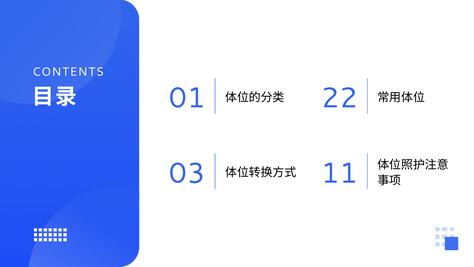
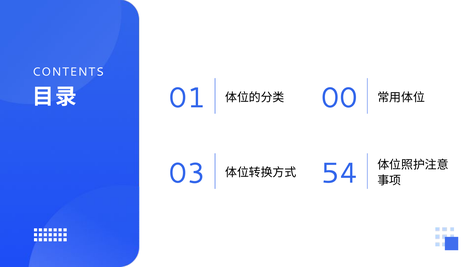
22: 22 -> 00
11: 11 -> 54
